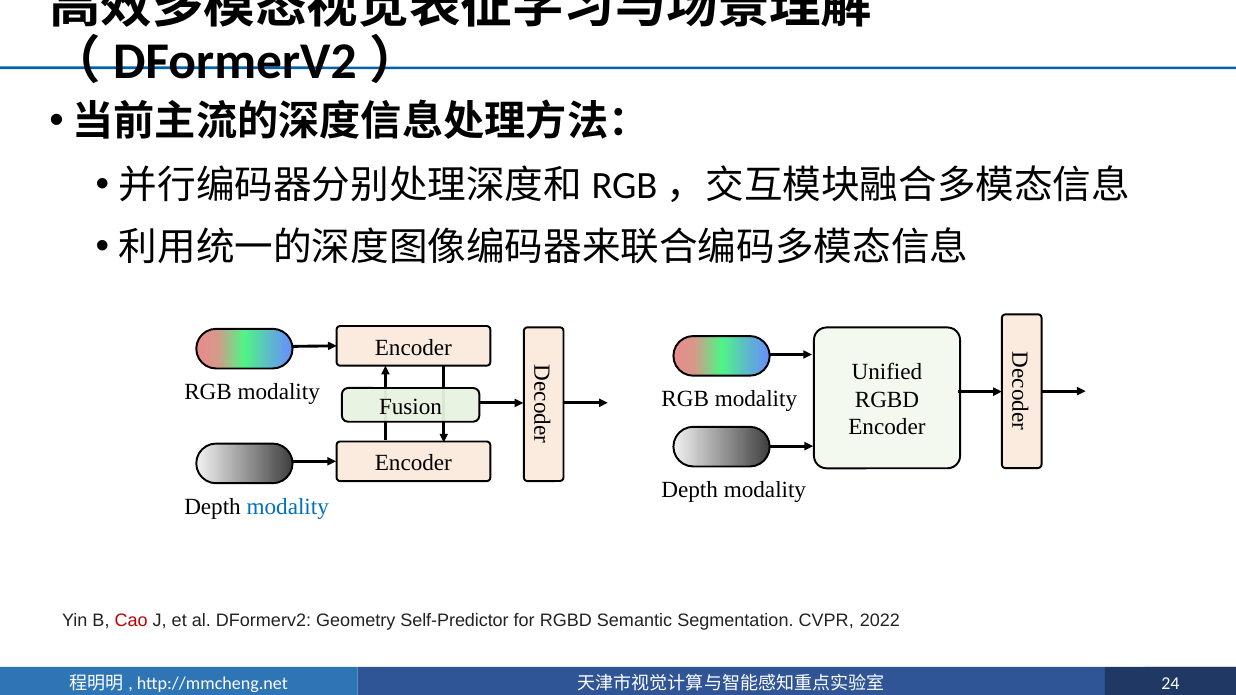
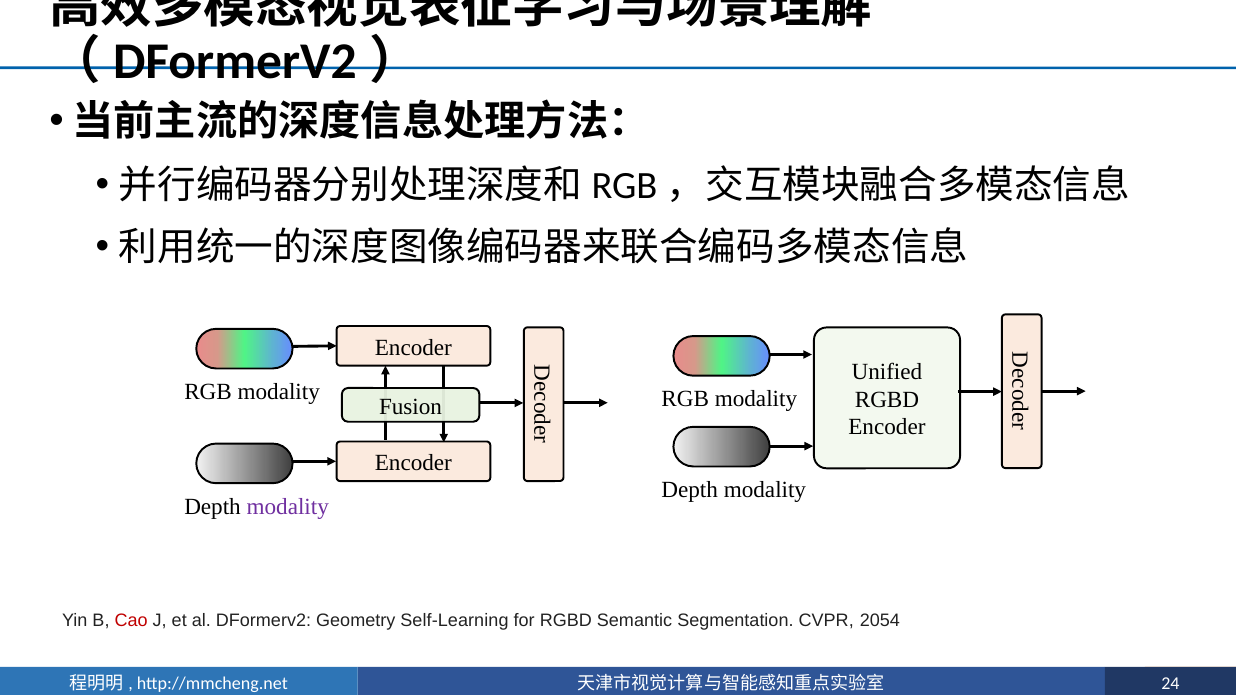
modality at (288, 507) colour: blue -> purple
Self-Predictor: Self-Predictor -> Self-Learning
2022: 2022 -> 2054
